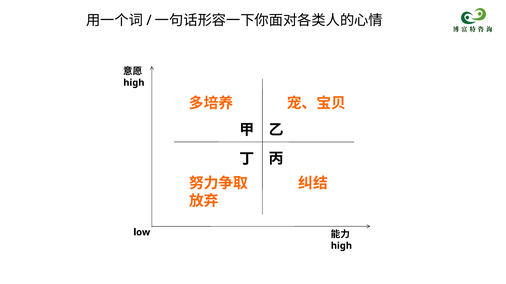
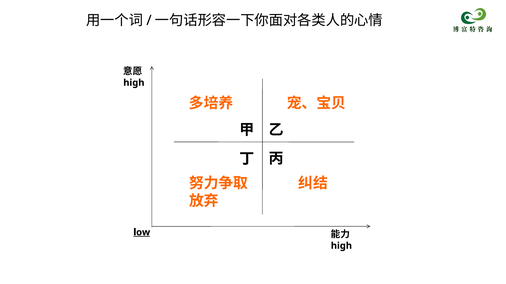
low underline: none -> present
